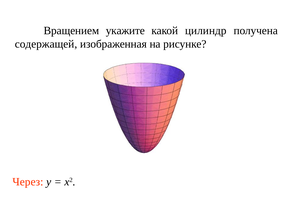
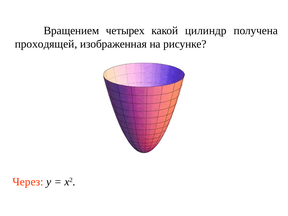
укажите: укажите -> четырех
содержащей: содержащей -> проходящей
